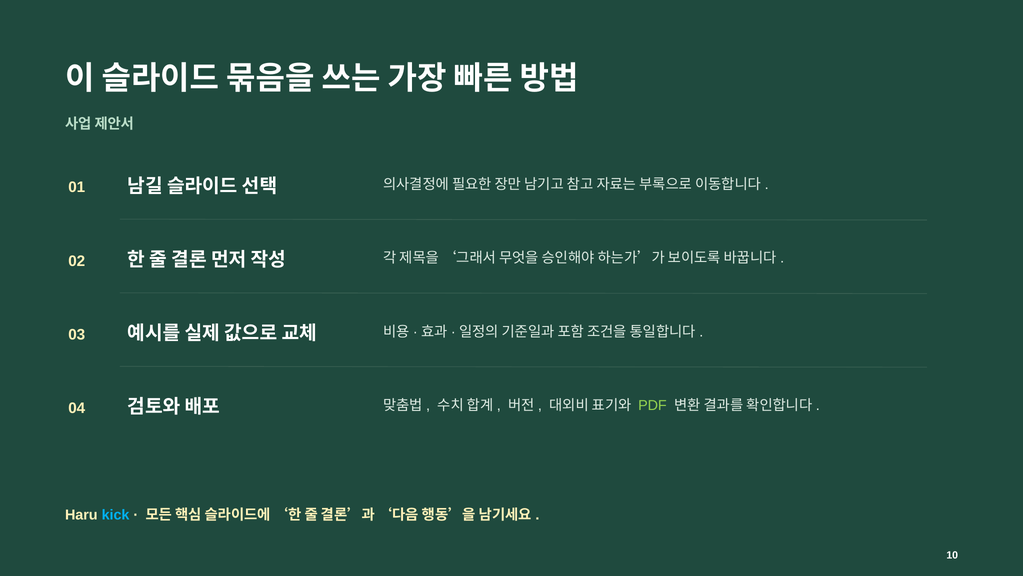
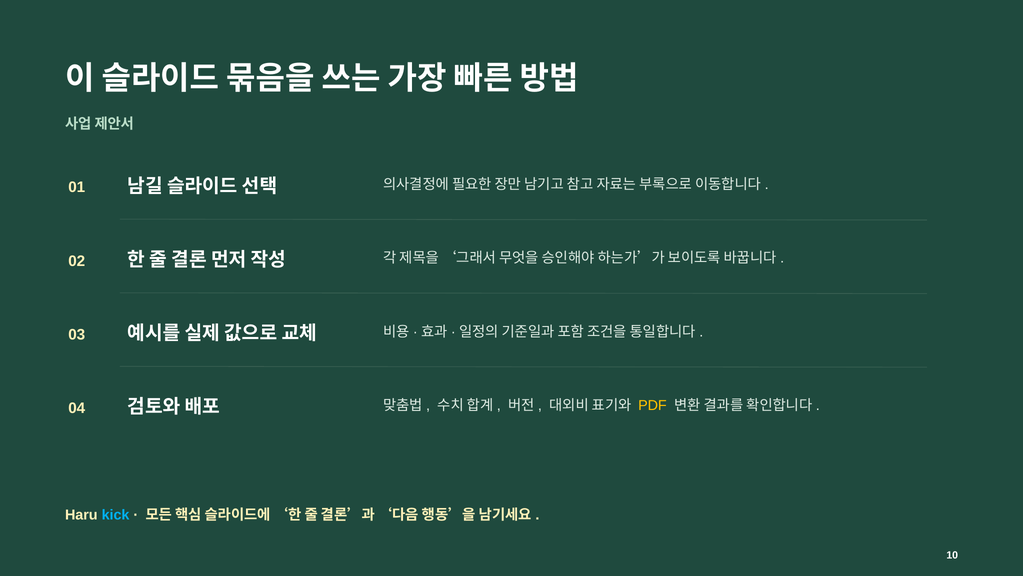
PDF colour: light green -> yellow
